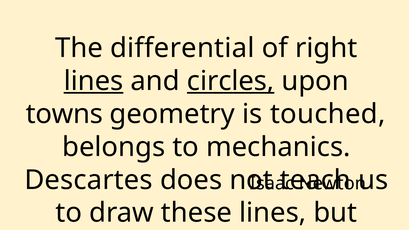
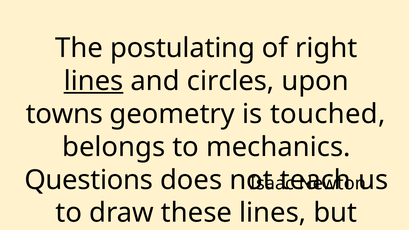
differential: differential -> postulating
circles underline: present -> none
Descartes: Descartes -> Questions
